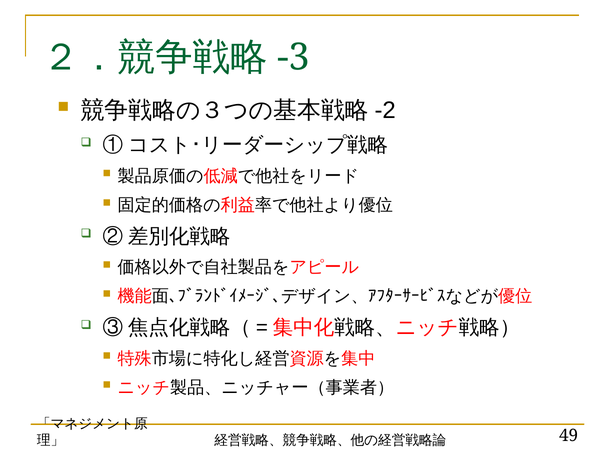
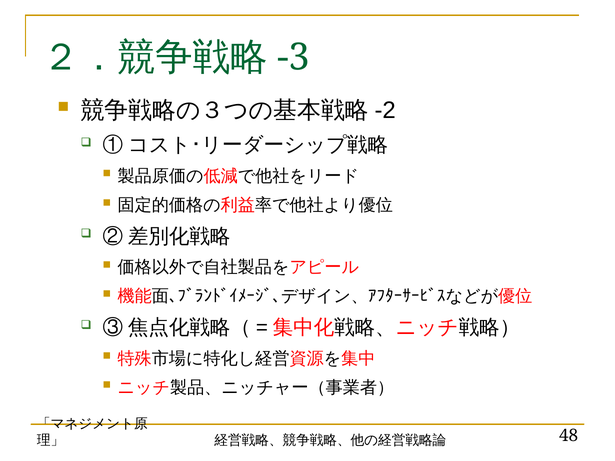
49: 49 -> 48
